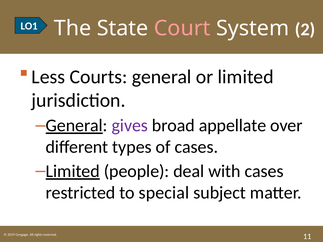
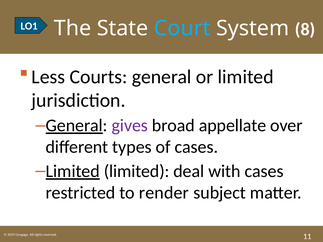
Court colour: pink -> light blue
2: 2 -> 8
people at (137, 171): people -> limited
special: special -> render
